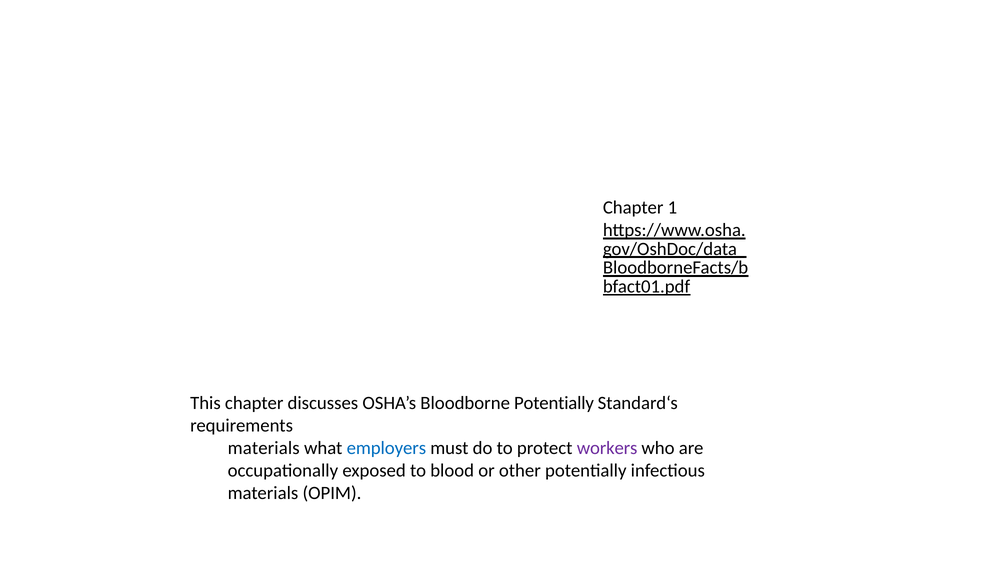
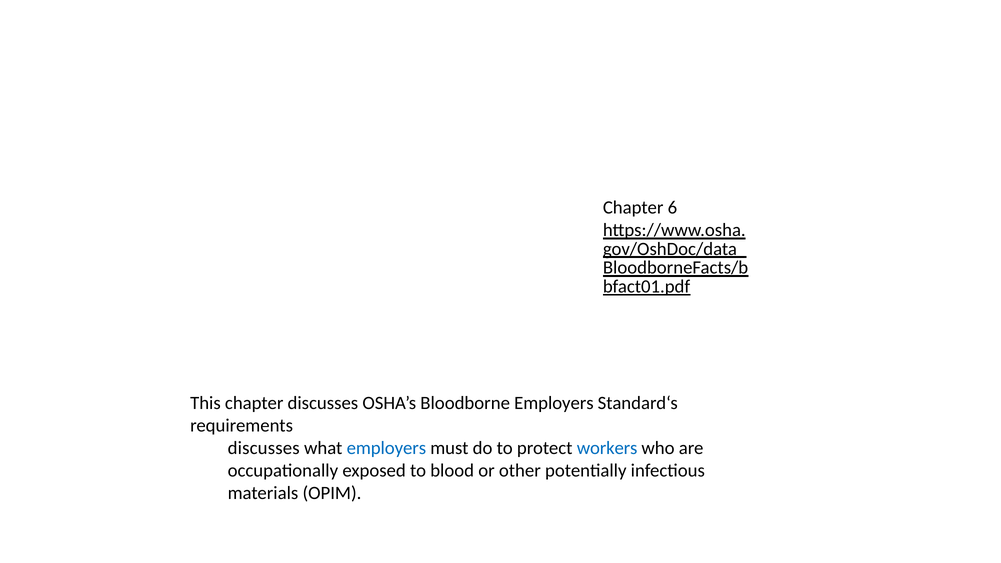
1: 1 -> 6
Bloodborne Potentially: Potentially -> Employers
materials at (264, 448): materials -> discusses
workers colour: purple -> blue
